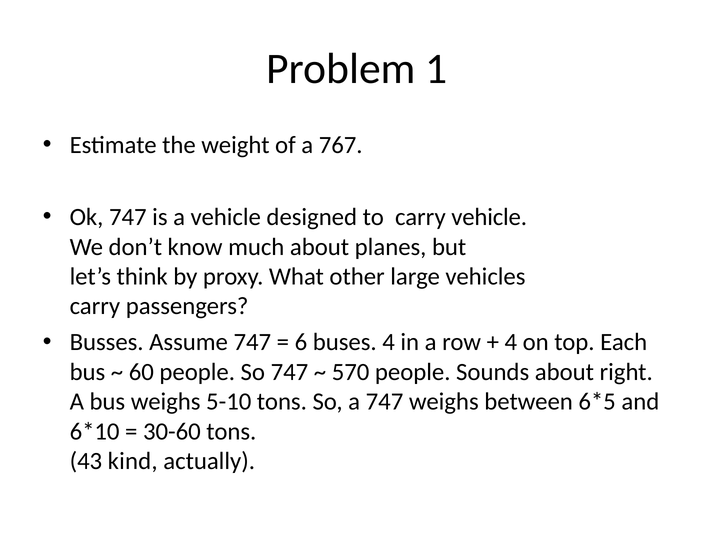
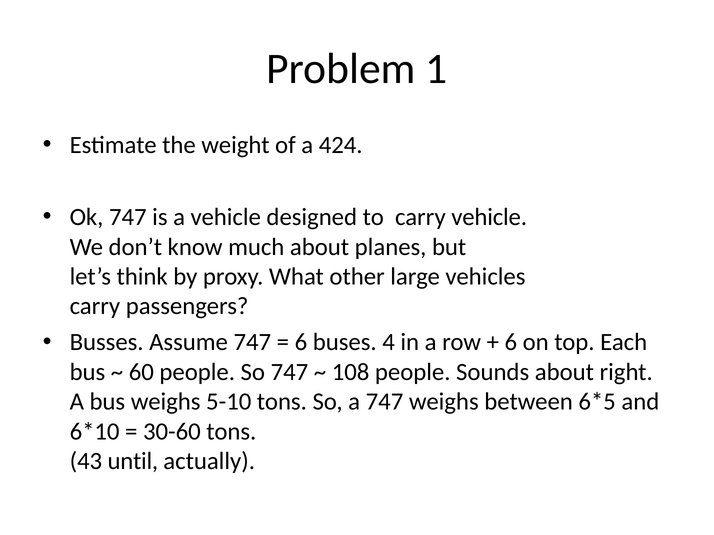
767: 767 -> 424
4 at (511, 343): 4 -> 6
570: 570 -> 108
kind: kind -> until
